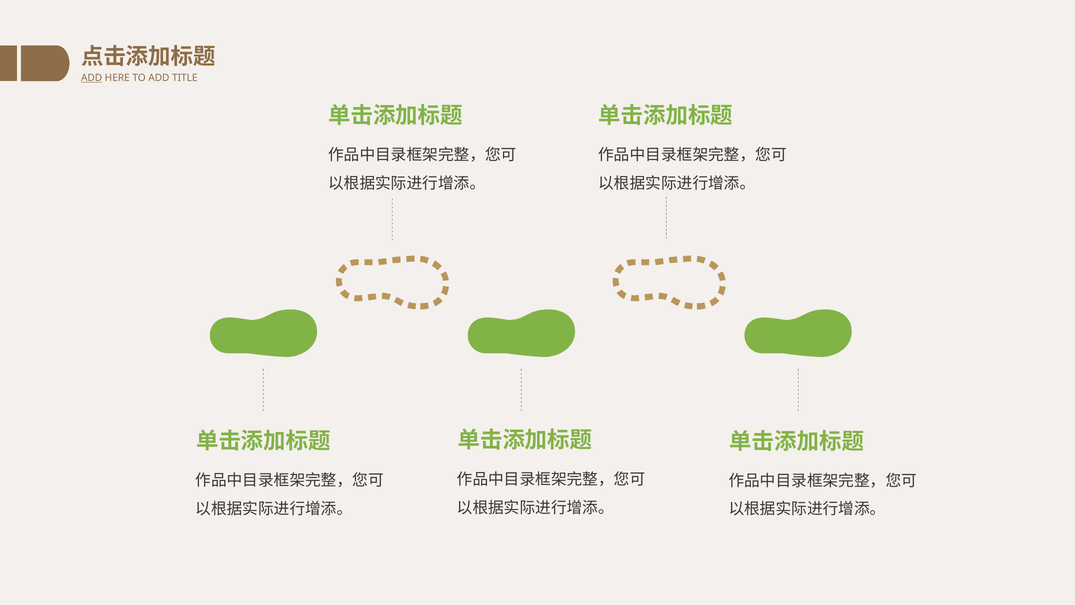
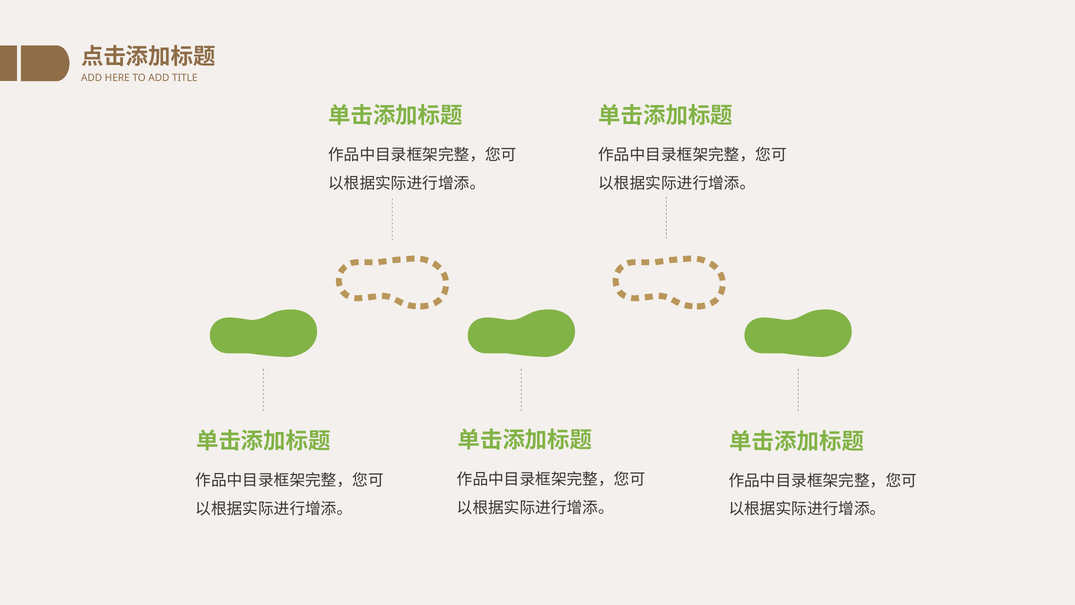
ADD at (92, 78) underline: present -> none
